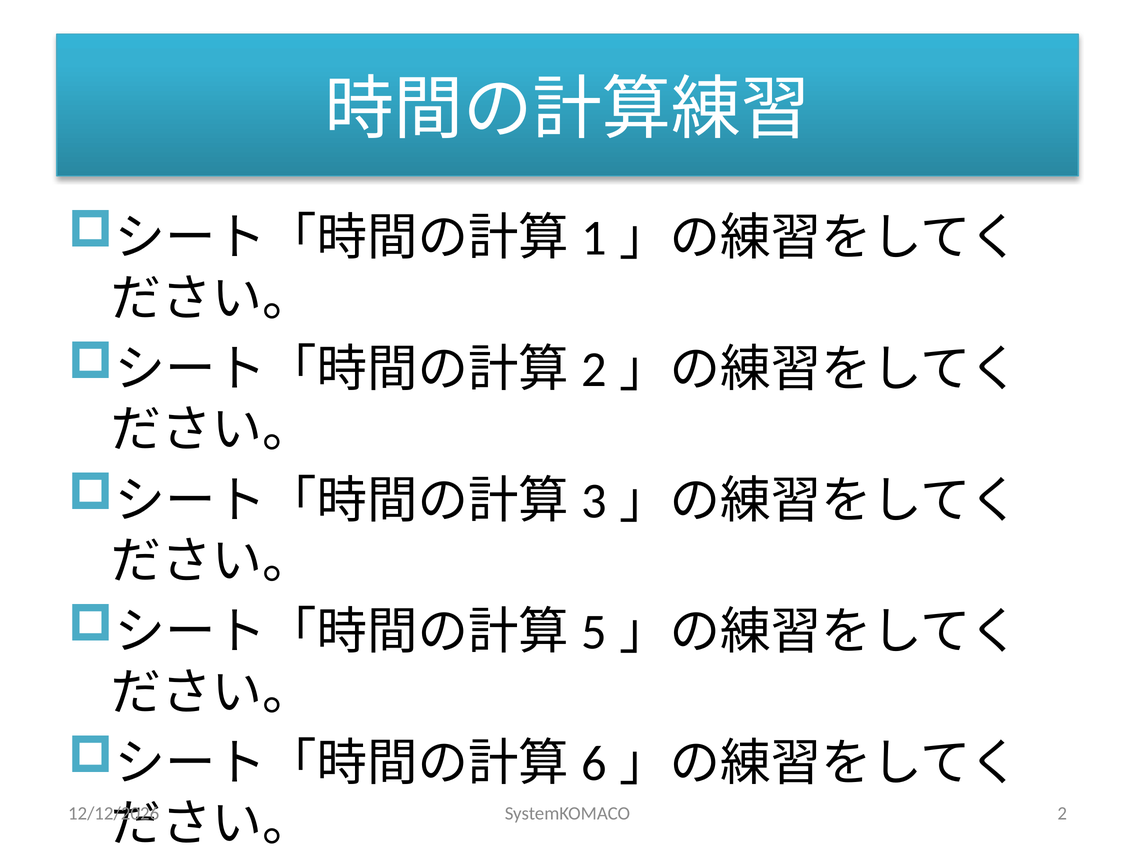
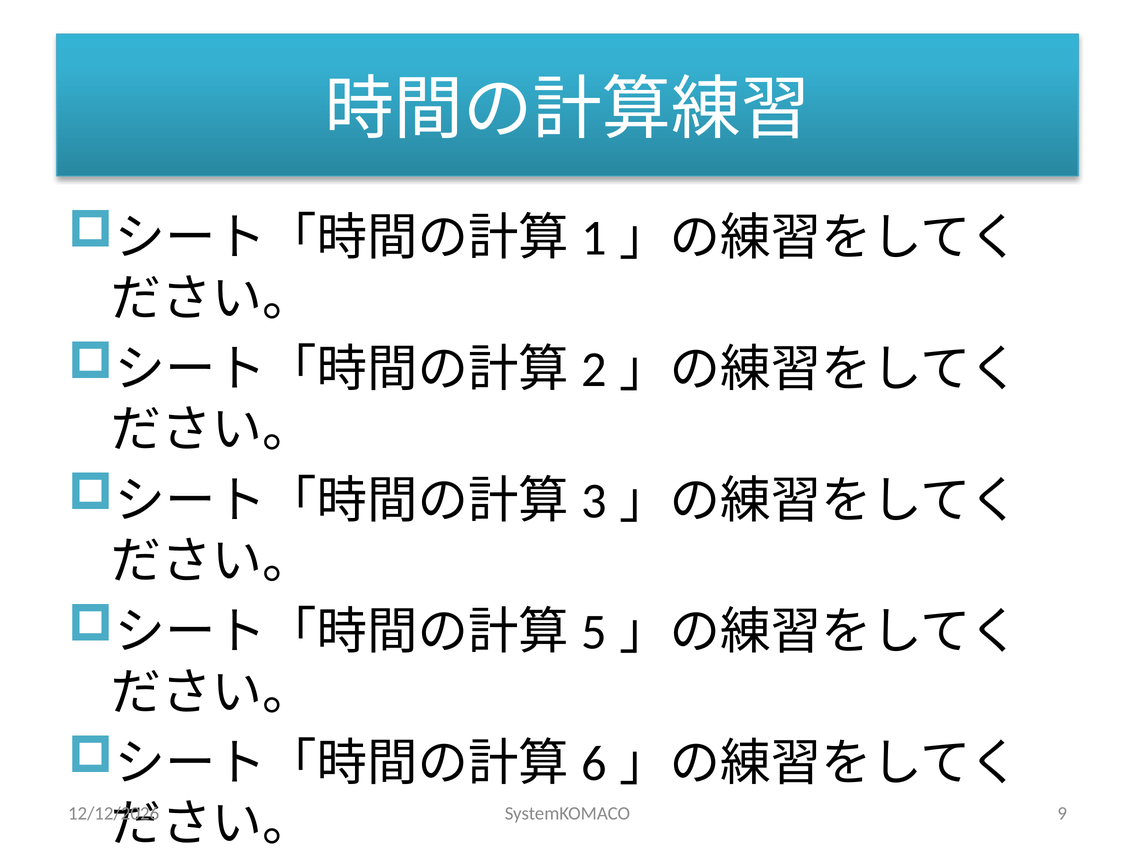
2: 2 -> 9
